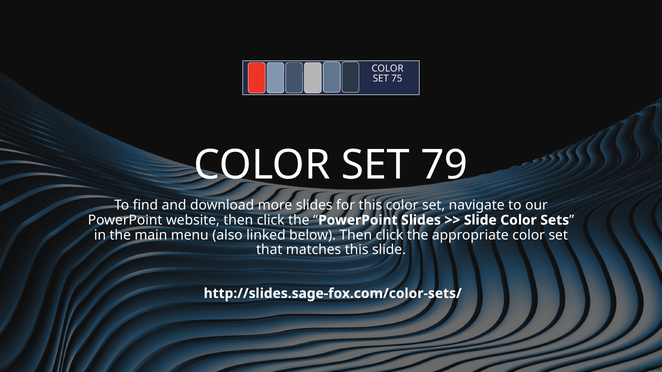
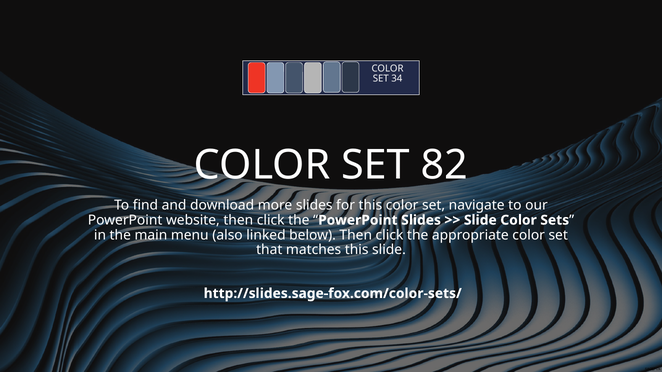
75: 75 -> 34
79: 79 -> 82
